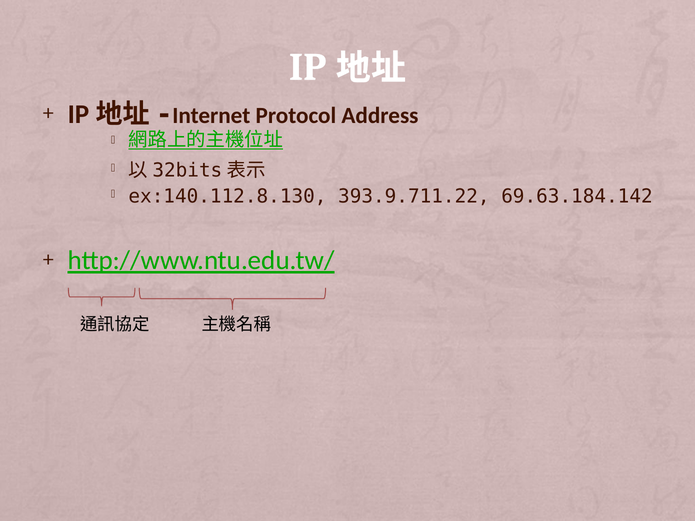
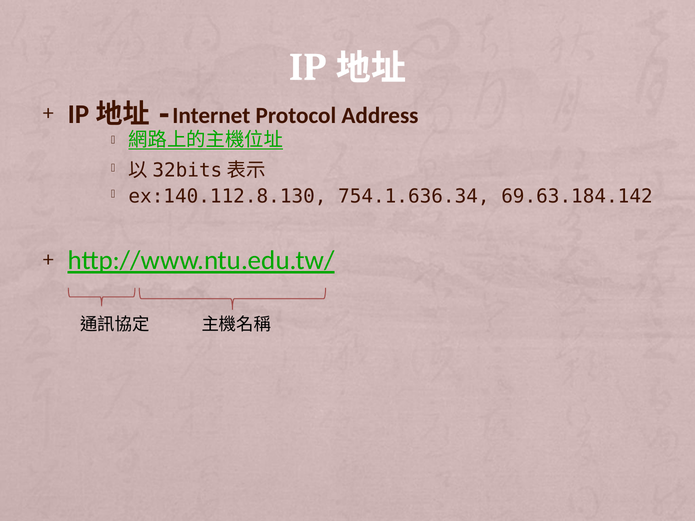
393.9.711.22: 393.9.711.22 -> 754.1.636.34
